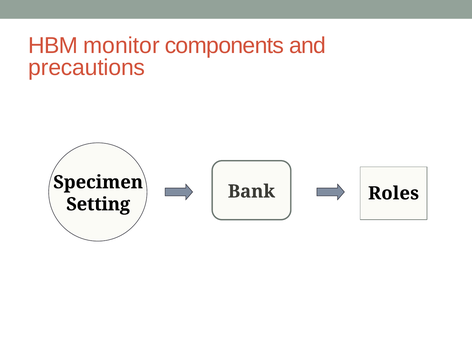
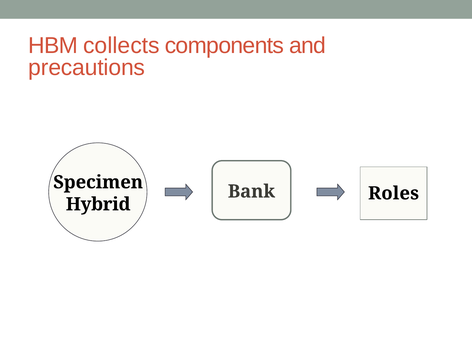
monitor: monitor -> collects
Setting: Setting -> Hybrid
